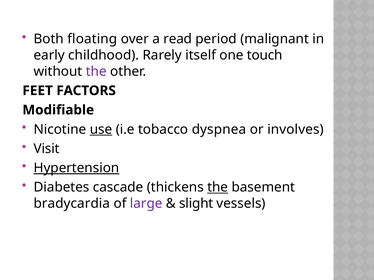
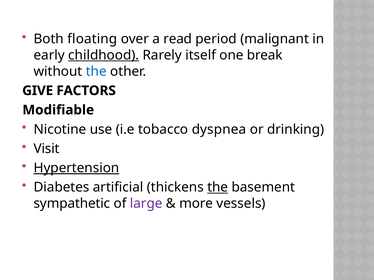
childhood underline: none -> present
touch: touch -> break
the at (96, 71) colour: purple -> blue
FEET: FEET -> GIVE
use underline: present -> none
involves: involves -> drinking
cascade: cascade -> artificial
bradycardia: bradycardia -> sympathetic
slight: slight -> more
